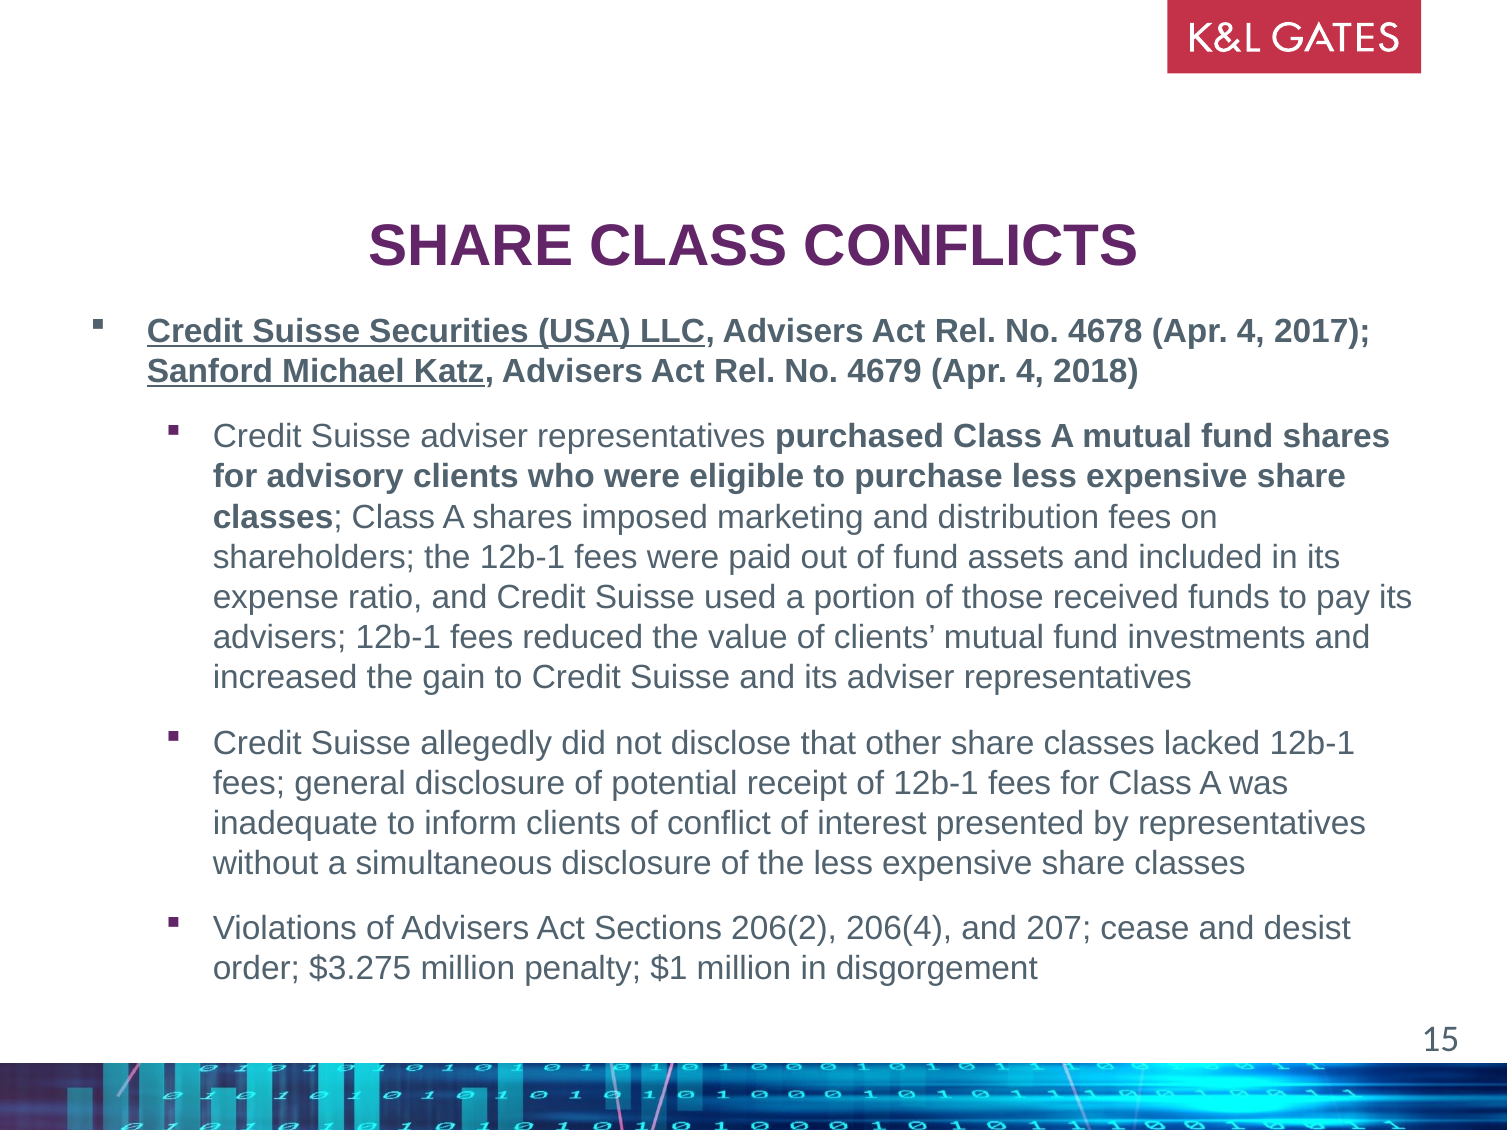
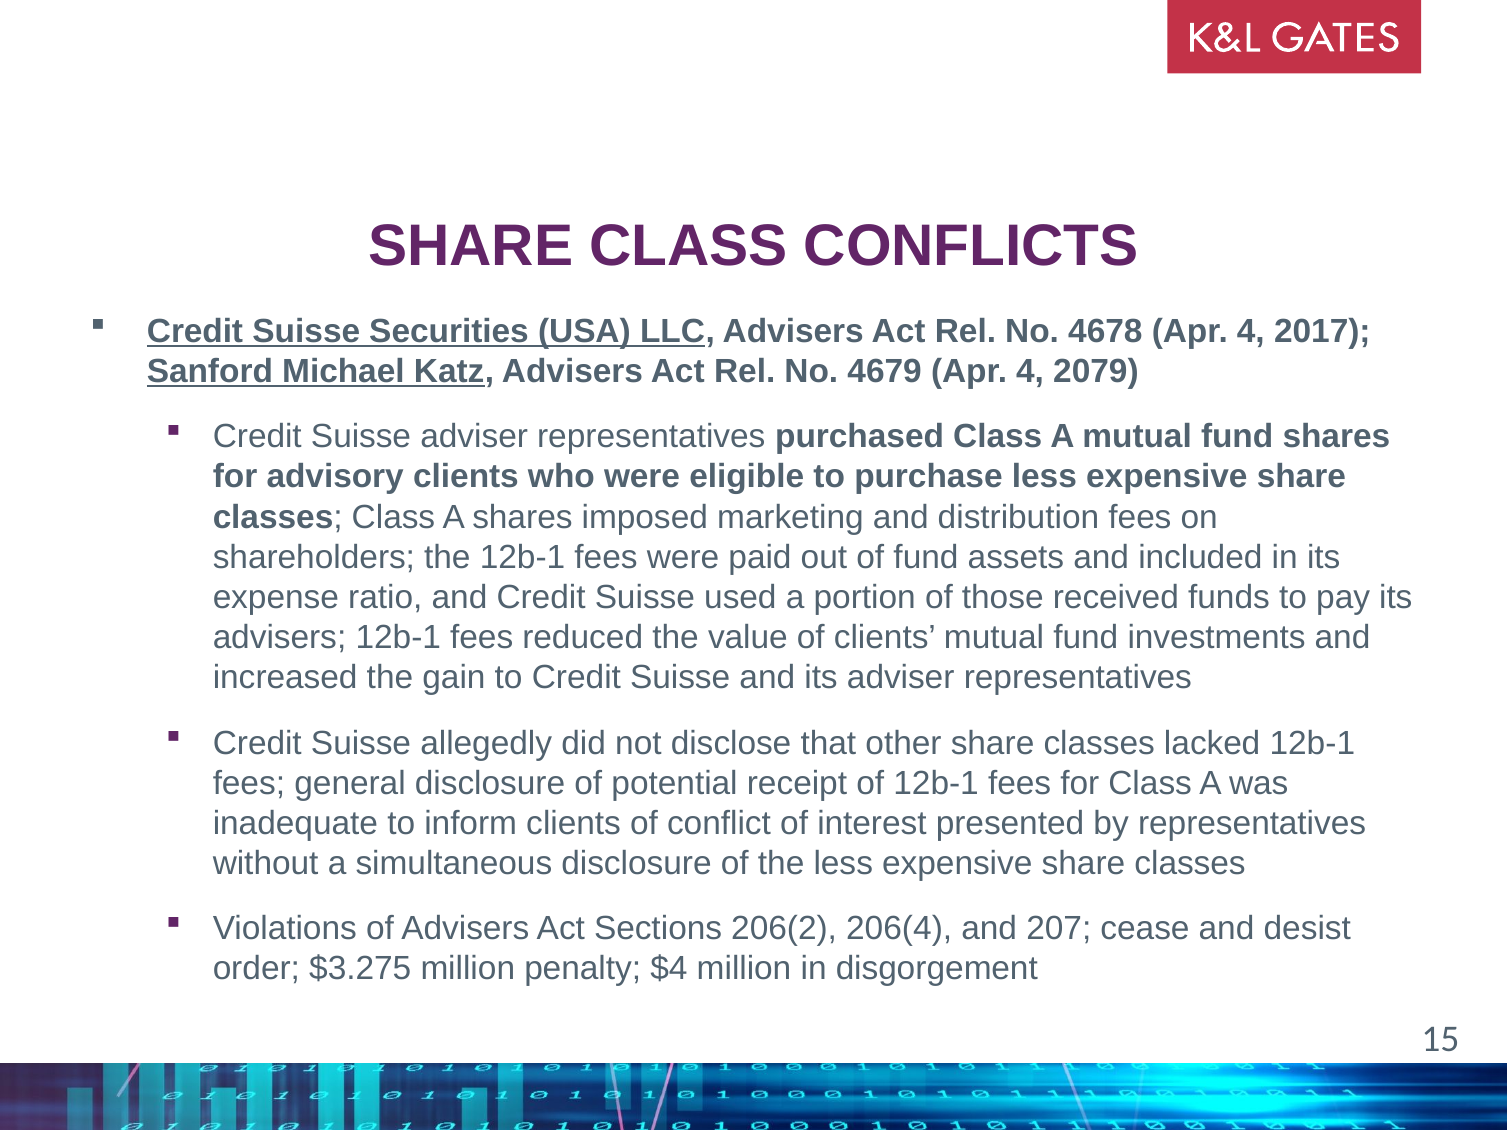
2018: 2018 -> 2079
$1: $1 -> $4
